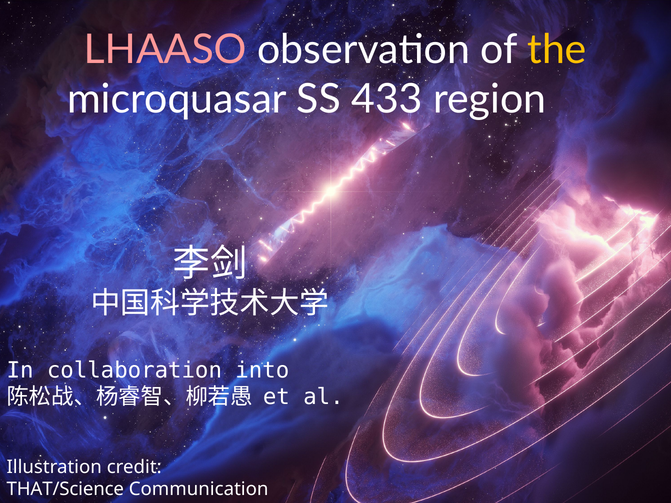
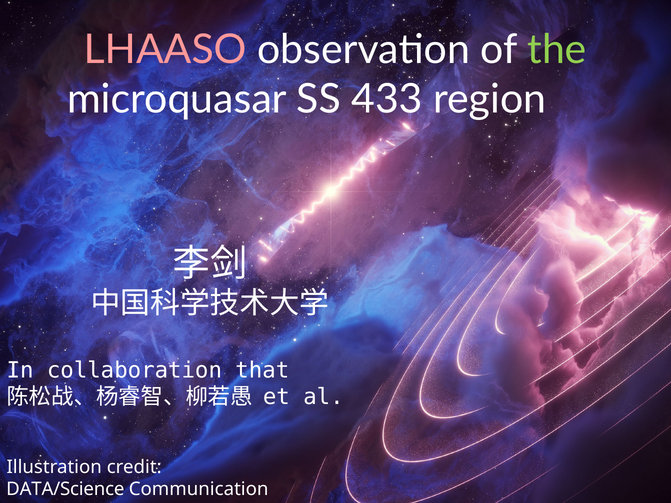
the colour: yellow -> light green
into: into -> that
THAT/Science: THAT/Science -> DATA/Science
